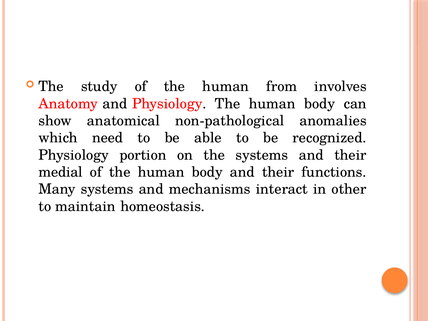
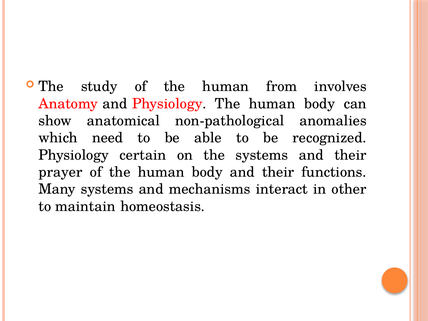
portion: portion -> certain
medial: medial -> prayer
